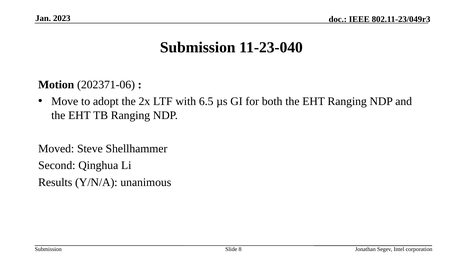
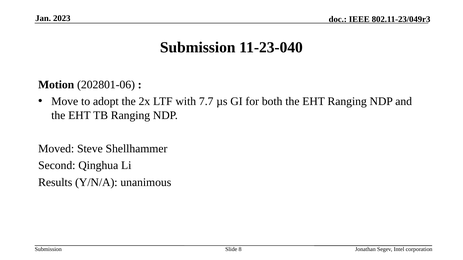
202371-06: 202371-06 -> 202801-06
6.5: 6.5 -> 7.7
